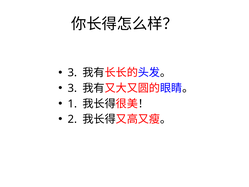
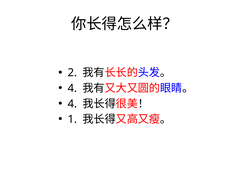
3 at (72, 73): 3 -> 2
3 at (72, 88): 3 -> 4
1 at (72, 104): 1 -> 4
2: 2 -> 1
